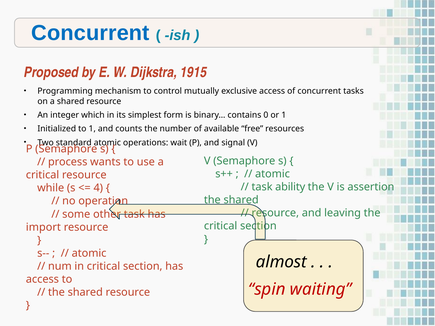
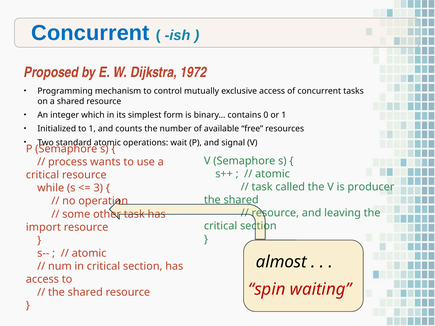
1915: 1915 -> 1972
ability: ability -> called
assertion: assertion -> producer
4: 4 -> 3
